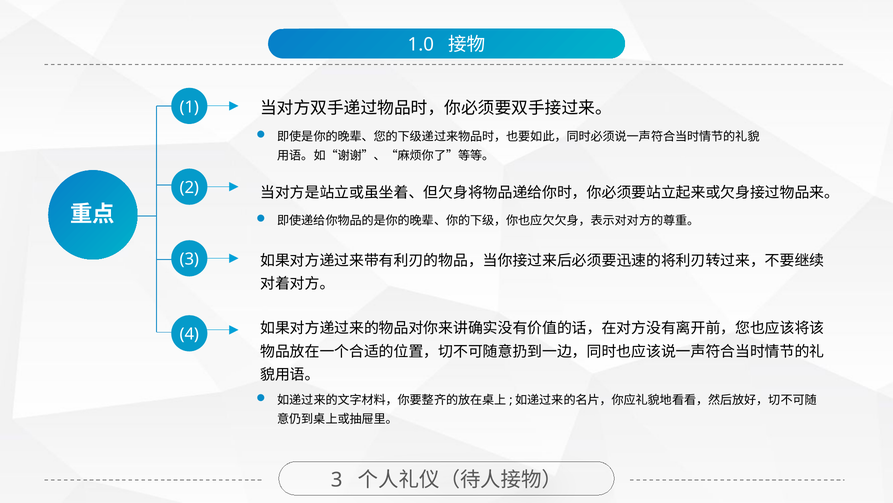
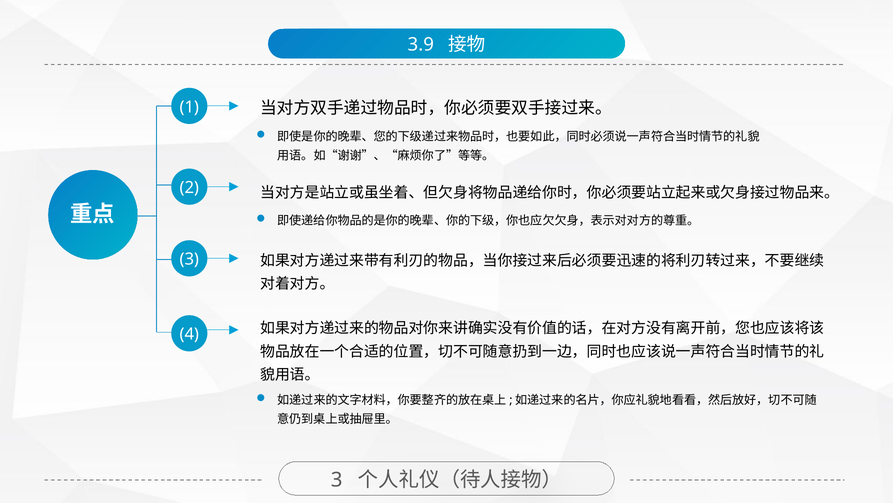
1.0: 1.0 -> 3.9
